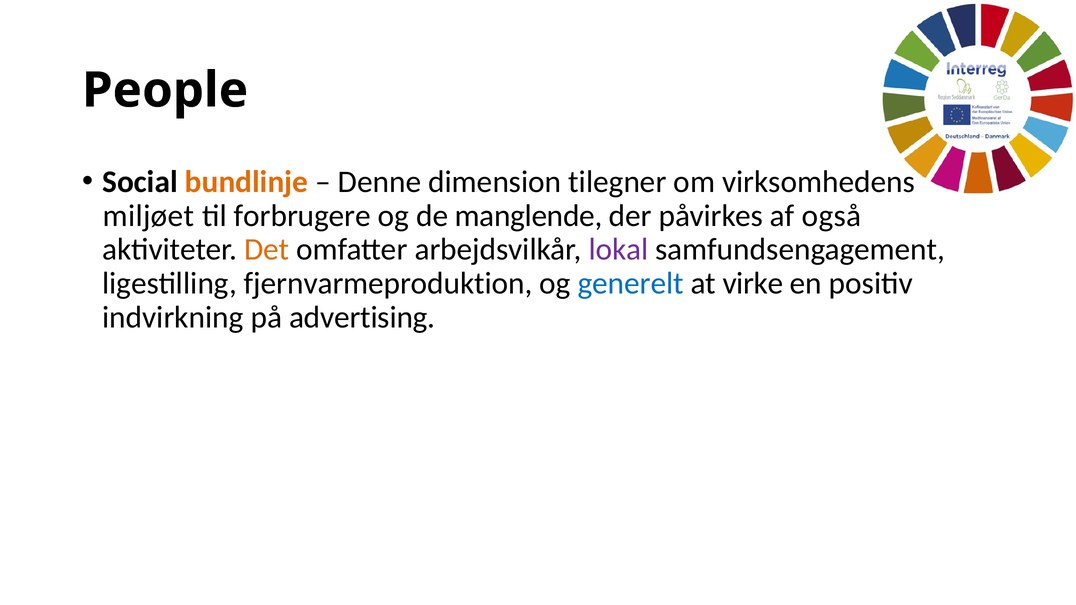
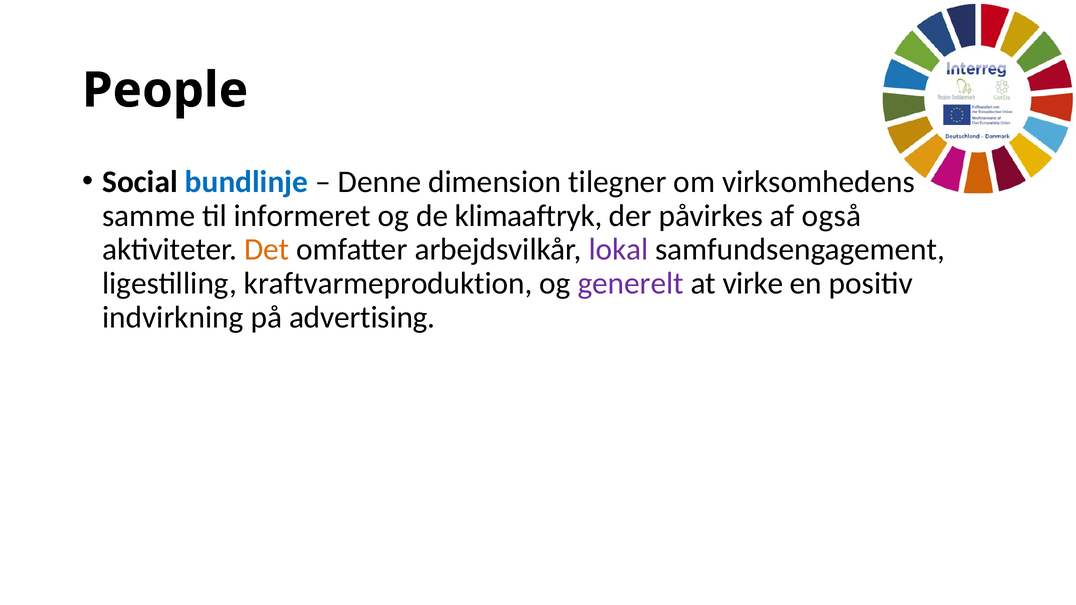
bundlinje colour: orange -> blue
miljøet: miljøet -> samme
forbrugere: forbrugere -> informeret
manglende: manglende -> klimaaftryk
fjernvarmeproduktion: fjernvarmeproduktion -> kraftvarmeproduktion
generelt colour: blue -> purple
